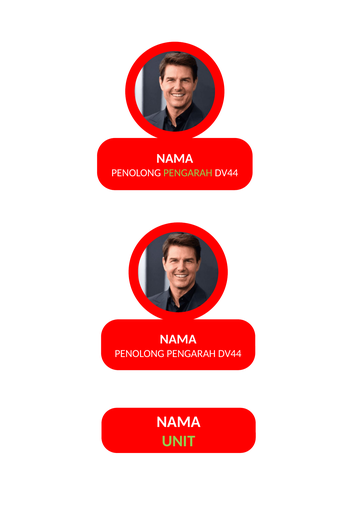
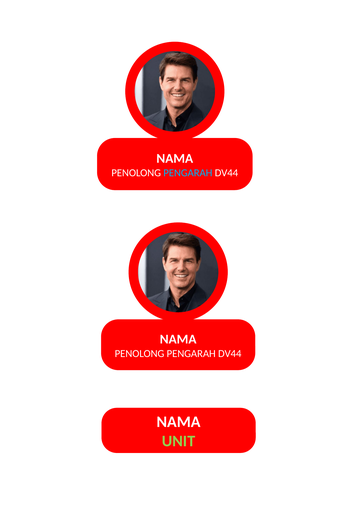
PENGARAH at (188, 173) colour: light green -> light blue
